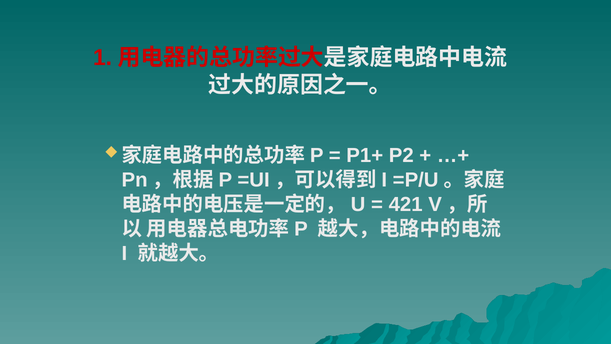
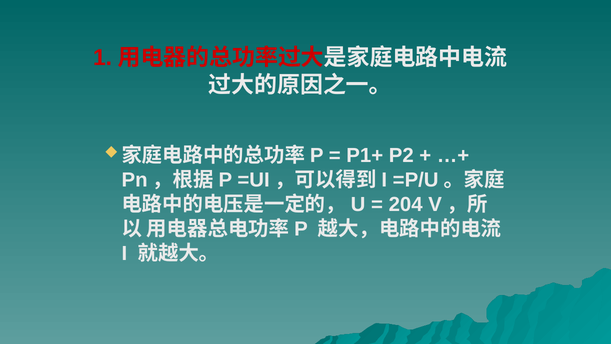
421: 421 -> 204
